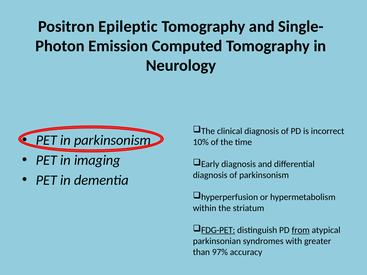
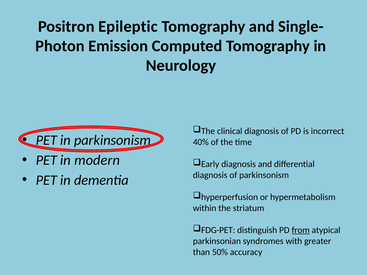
10%: 10% -> 40%
imaging: imaging -> modern
FDG-PET underline: present -> none
97%: 97% -> 50%
